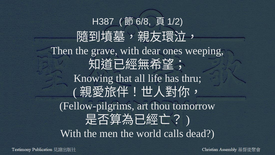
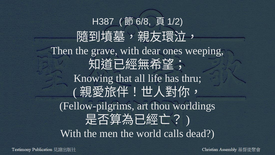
tomorrow: tomorrow -> worldings
